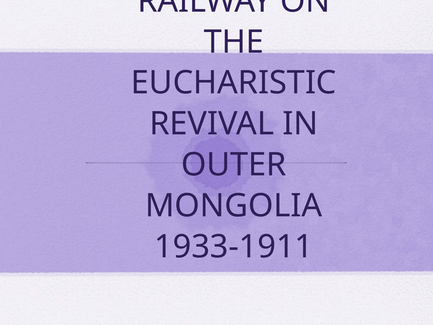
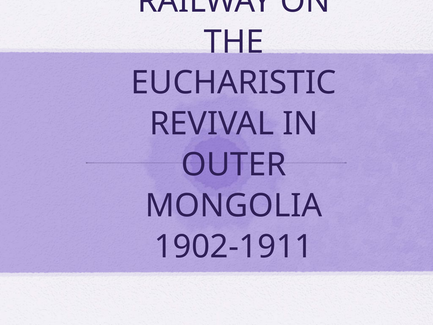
1933-1911: 1933-1911 -> 1902-1911
